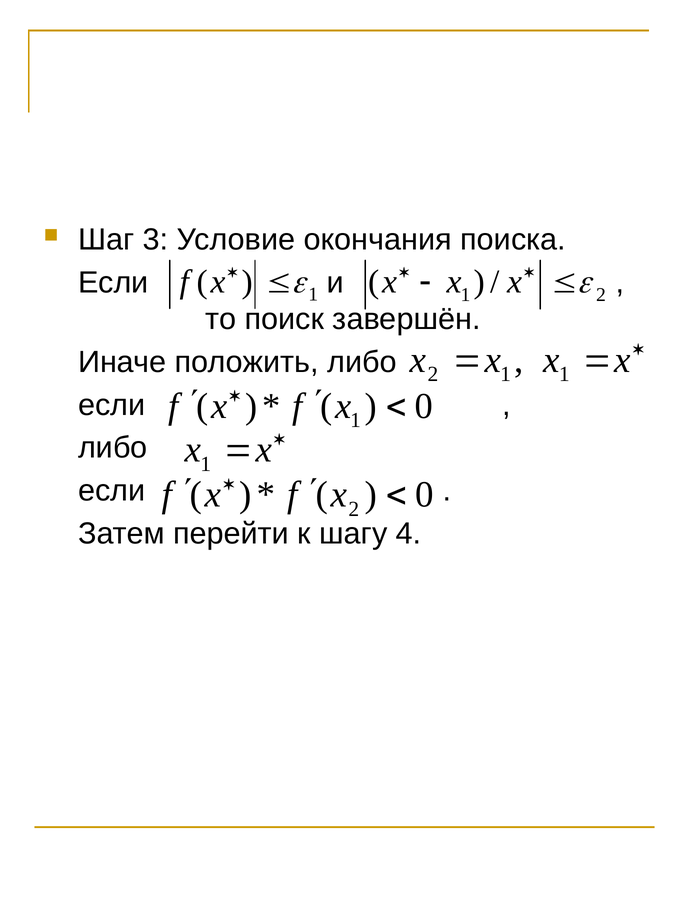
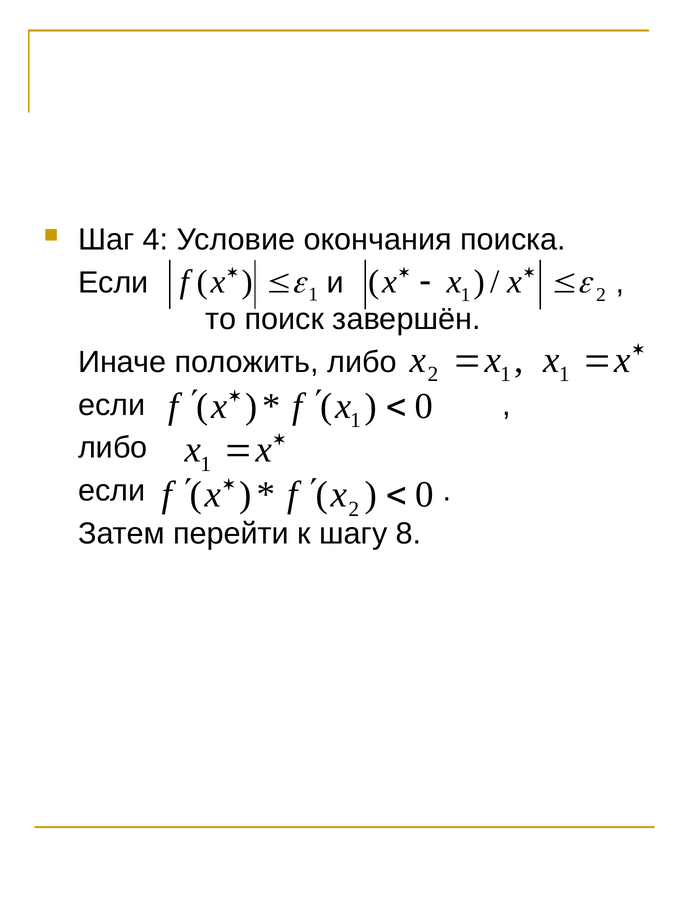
3: 3 -> 4
4: 4 -> 8
